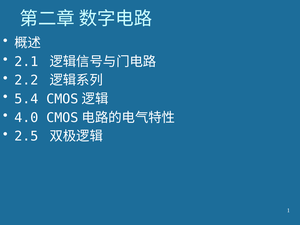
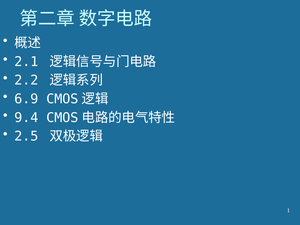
5.4: 5.4 -> 6.9
4.0: 4.0 -> 9.4
